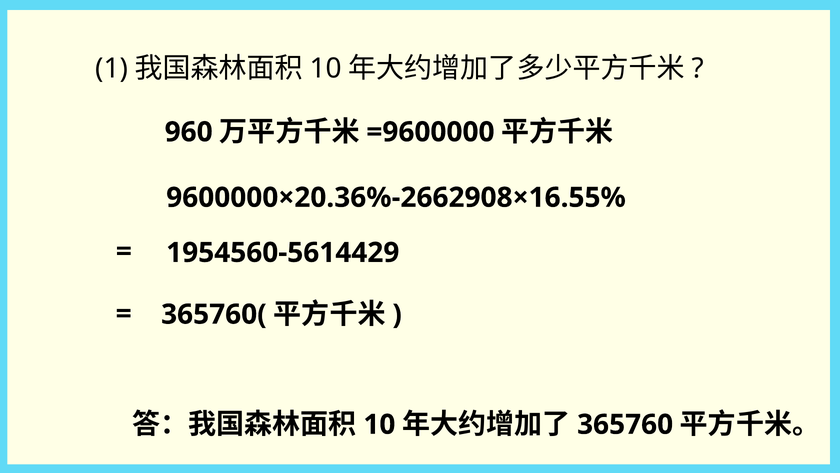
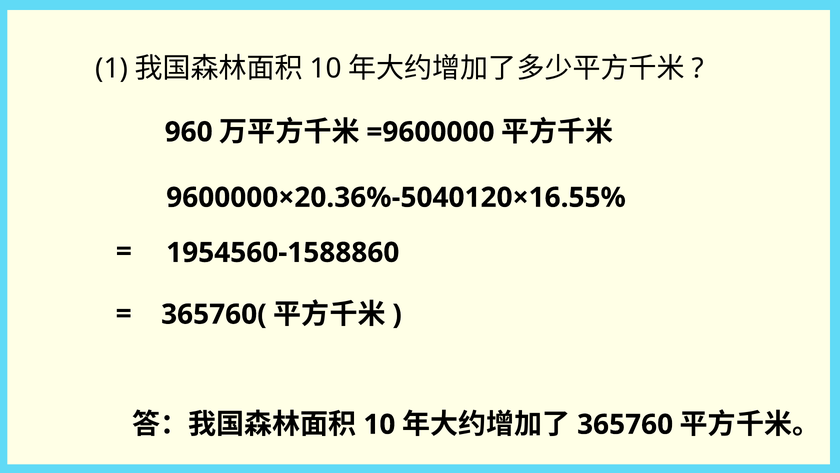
9600000×20.36%-2662908×16.55%: 9600000×20.36%-2662908×16.55% -> 9600000×20.36%-5040120×16.55%
1954560-5614429: 1954560-5614429 -> 1954560-1588860
